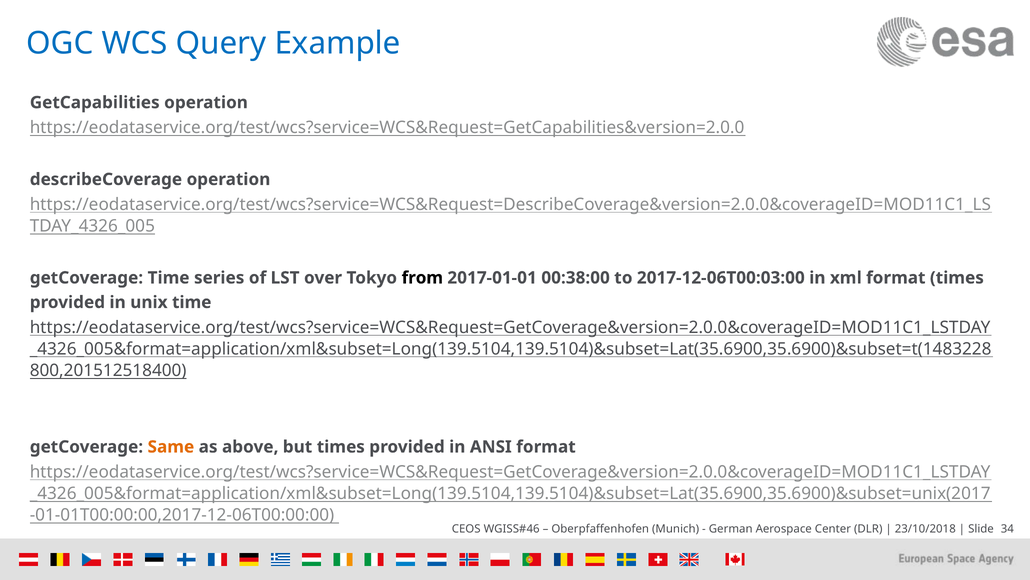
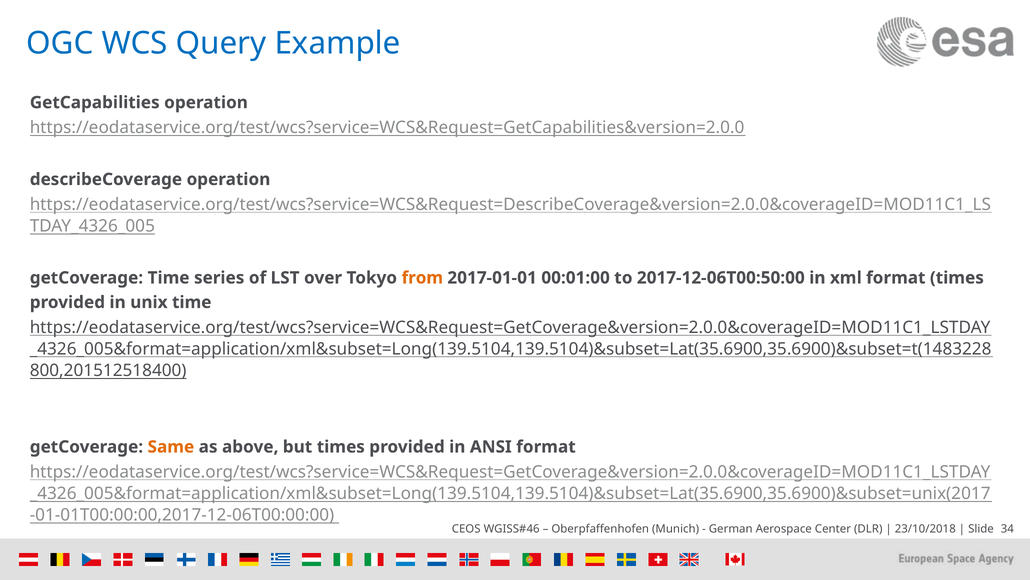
from colour: black -> orange
00:38:00: 00:38:00 -> 00:01:00
2017-12-06T00:03:00: 2017-12-06T00:03:00 -> 2017-12-06T00:50:00
